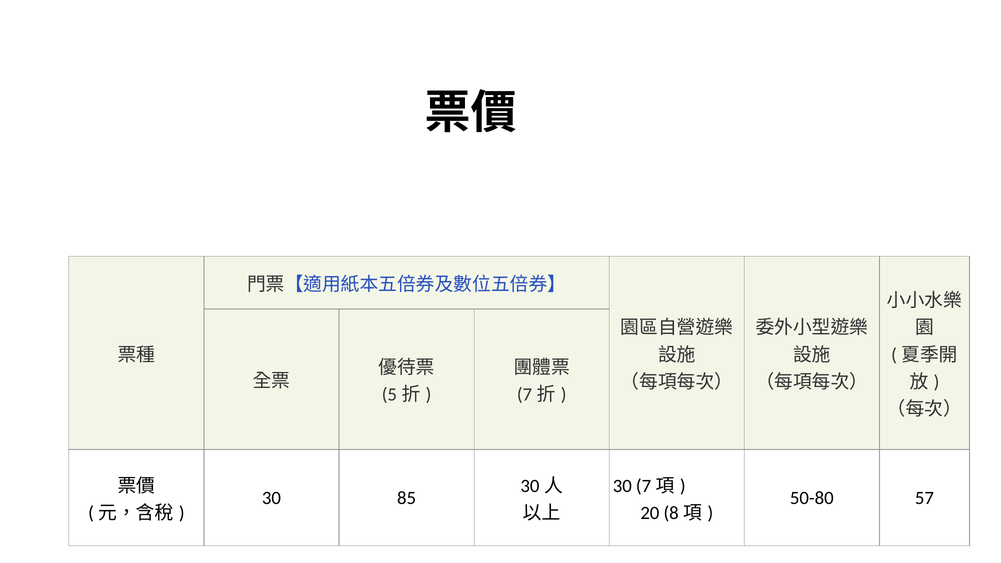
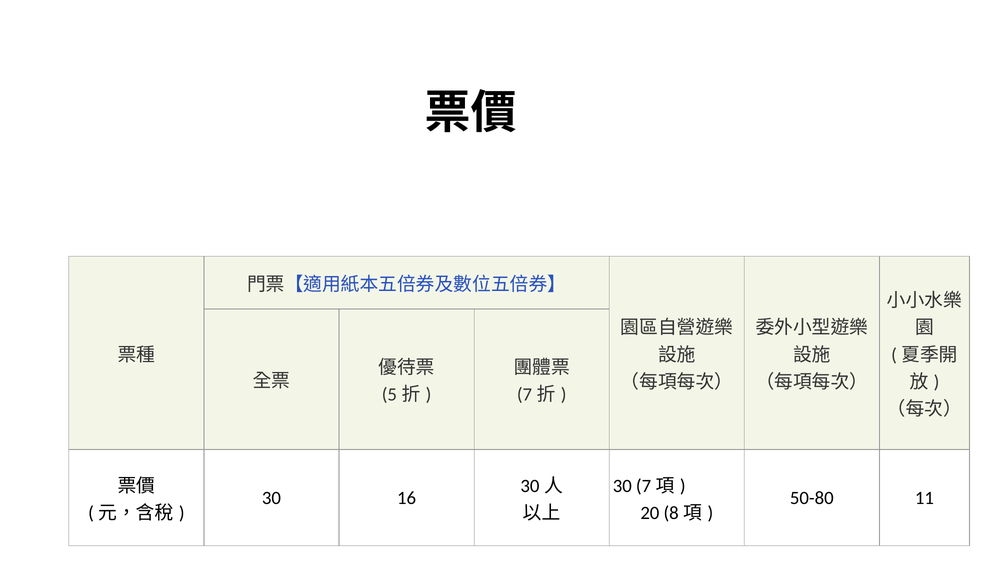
85: 85 -> 16
57: 57 -> 11
